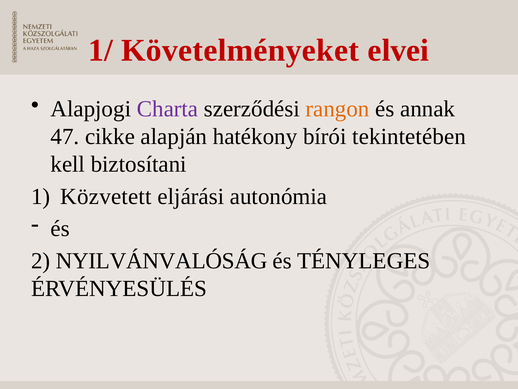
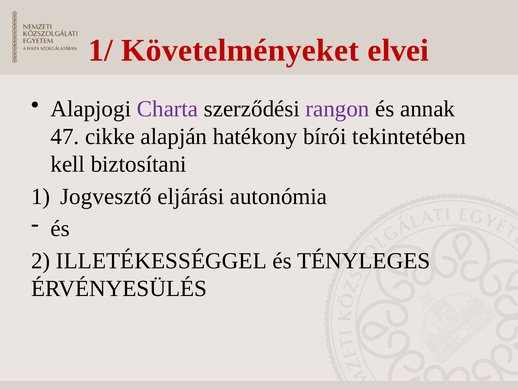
rangon colour: orange -> purple
Közvetett: Közvetett -> Jogvesztő
NYILVÁNVALÓSÁG: NYILVÁNVALÓSÁG -> ILLETÉKESSÉGGEL
